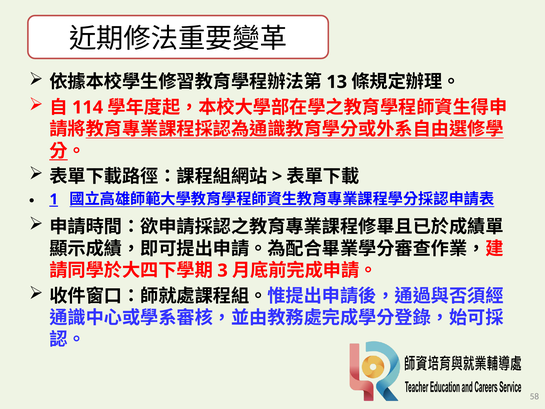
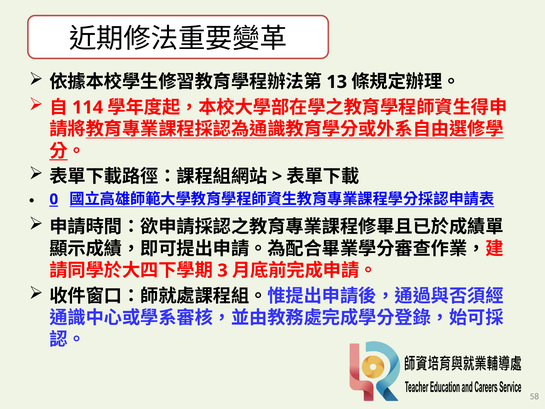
1: 1 -> 0
